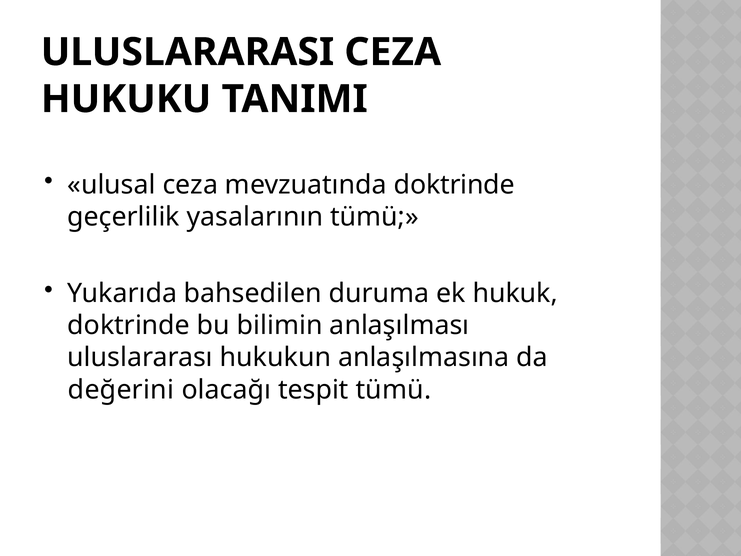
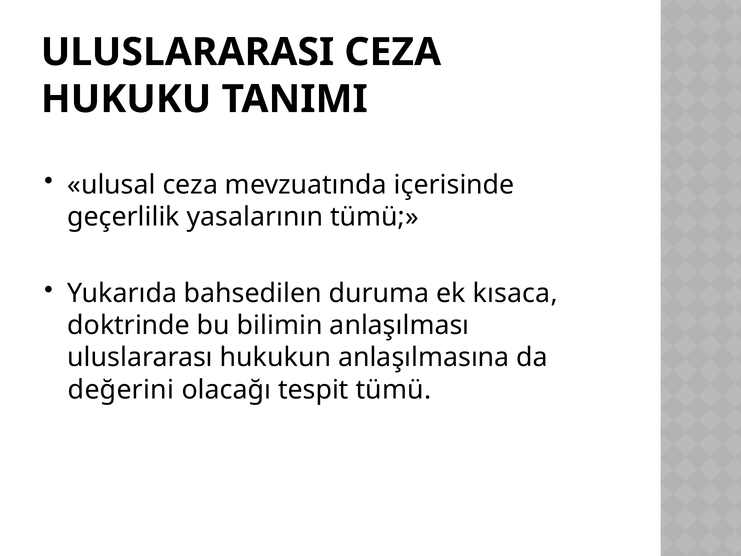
mevzuatında doktrinde: doktrinde -> içerisinde
hukuk: hukuk -> kısaca
